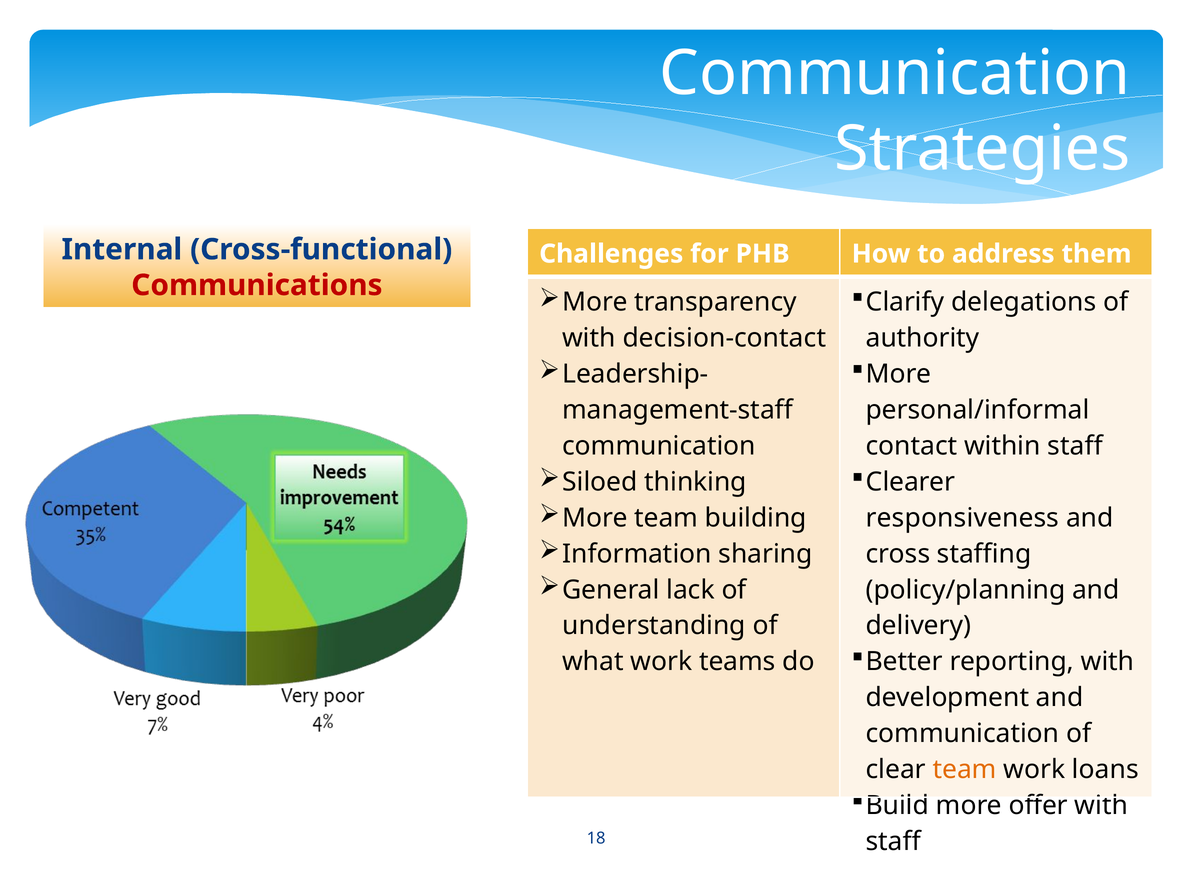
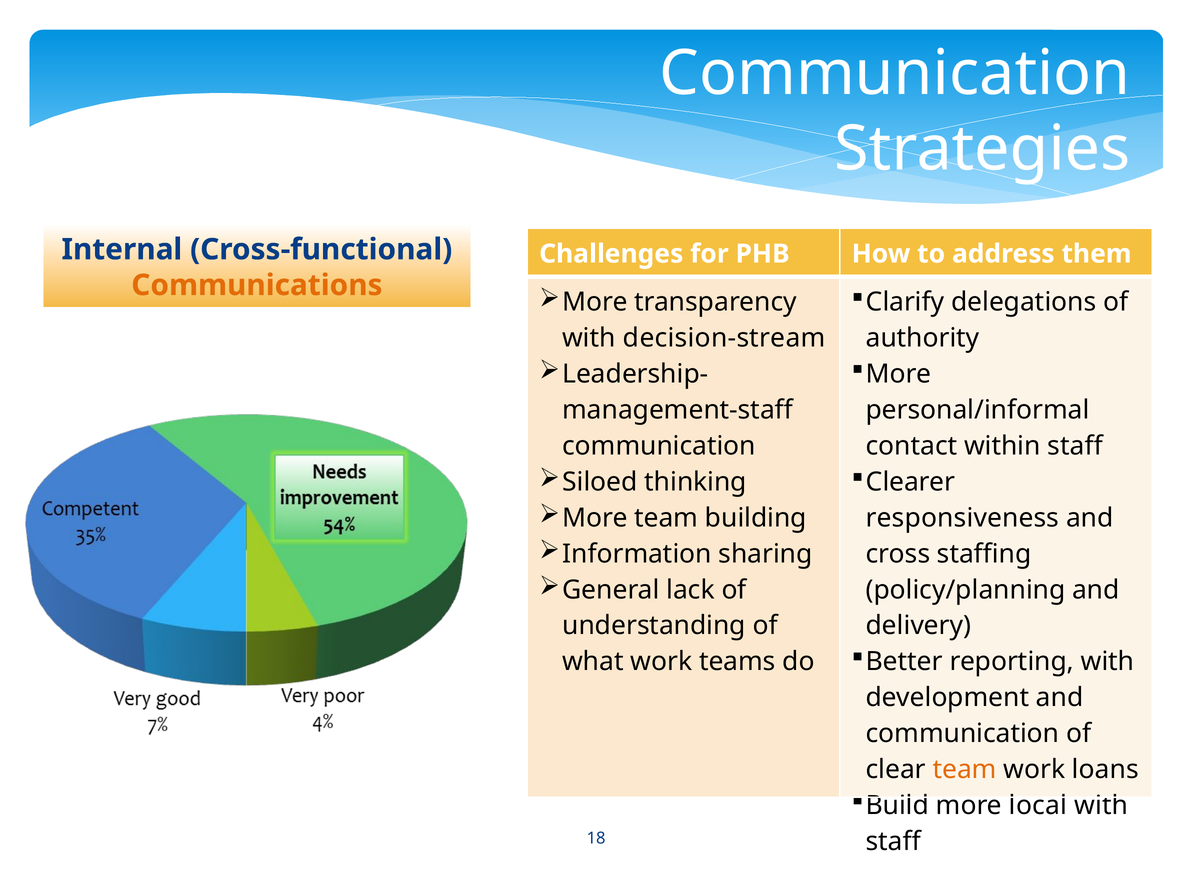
Communications colour: red -> orange
decision-contact: decision-contact -> decision-stream
offer: offer -> local
